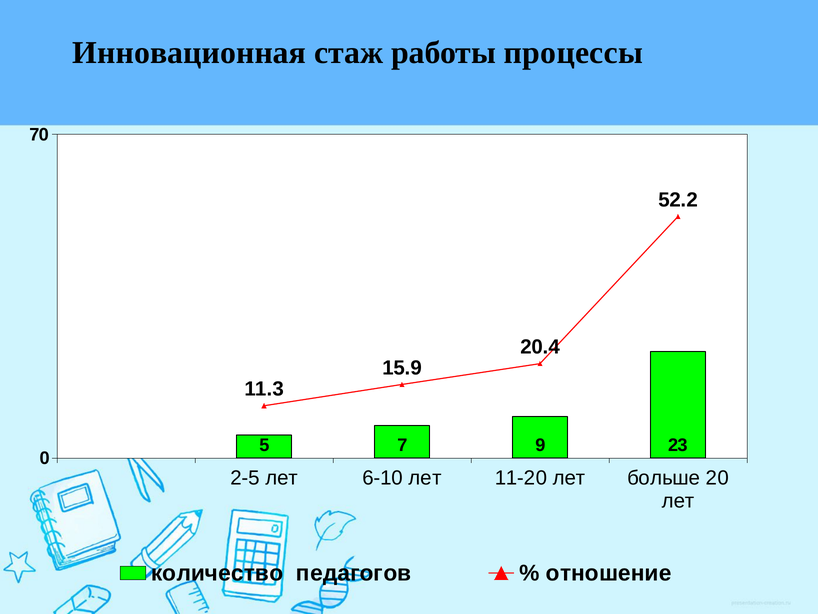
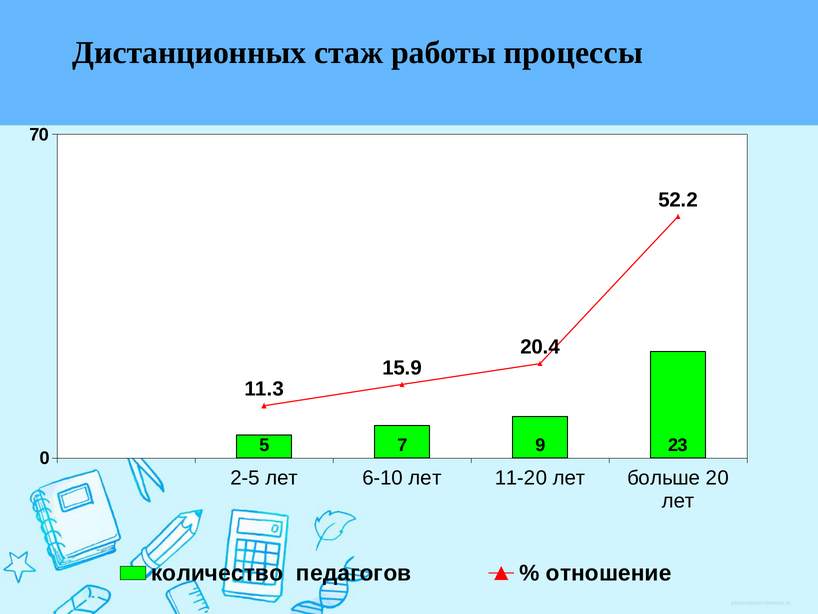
Инновационная: Инновационная -> Дистанционных
